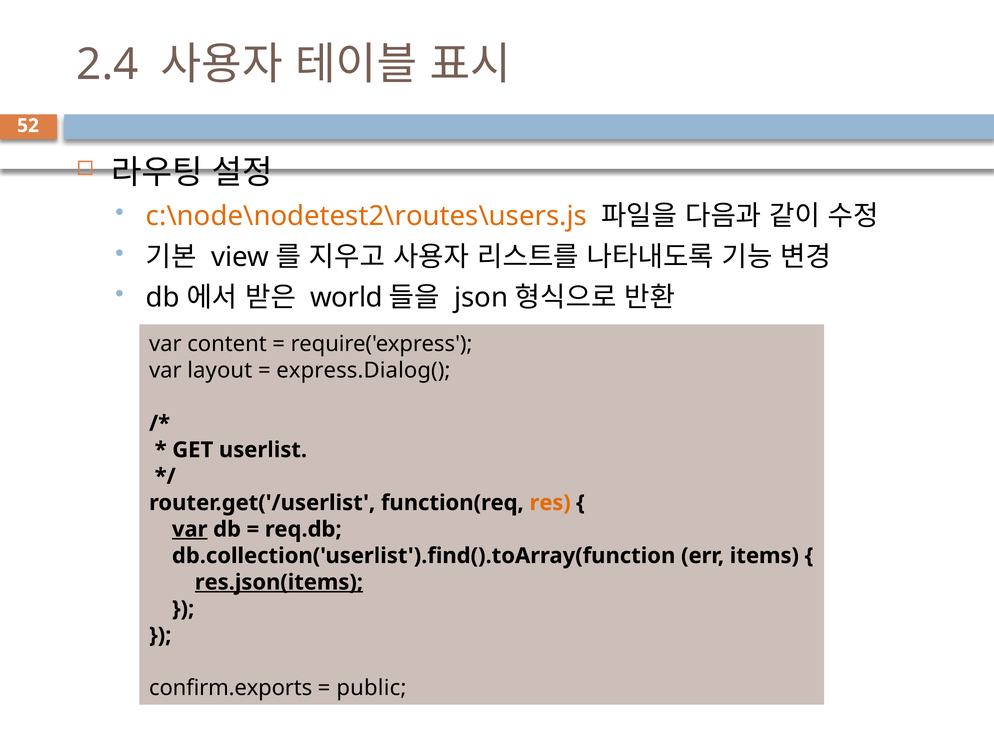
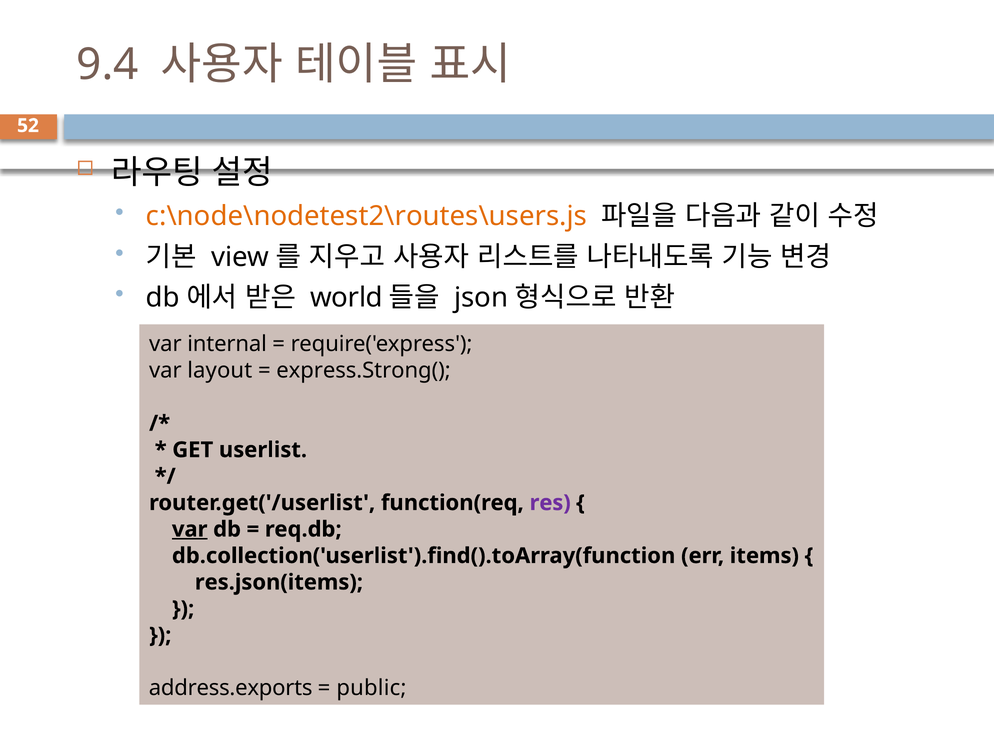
2.4: 2.4 -> 9.4
content: content -> internal
express.Dialog(: express.Dialog( -> express.Strong(
res colour: orange -> purple
res.json(items underline: present -> none
confirm.exports: confirm.exports -> address.exports
